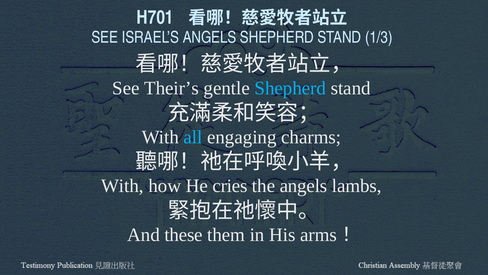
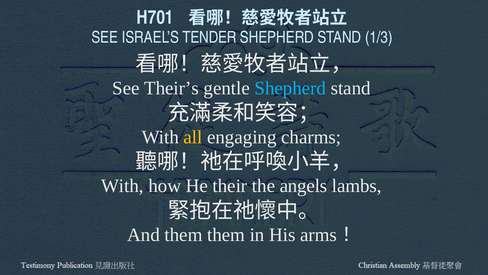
ISRAEL’S ANGELS: ANGELS -> TENDER
all colour: light blue -> yellow
cries: cries -> their
And these: these -> them
